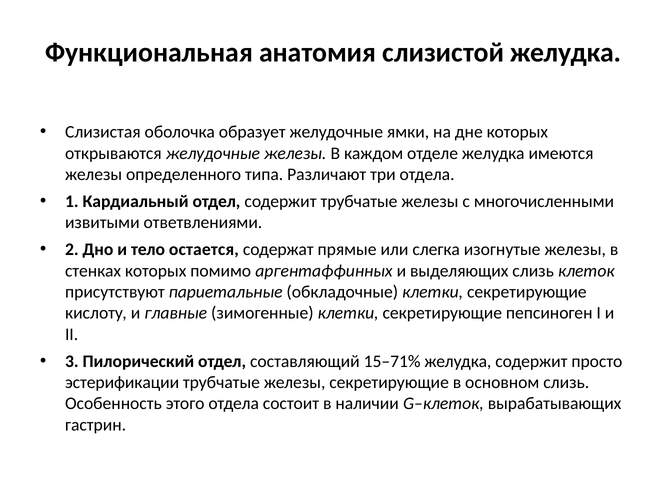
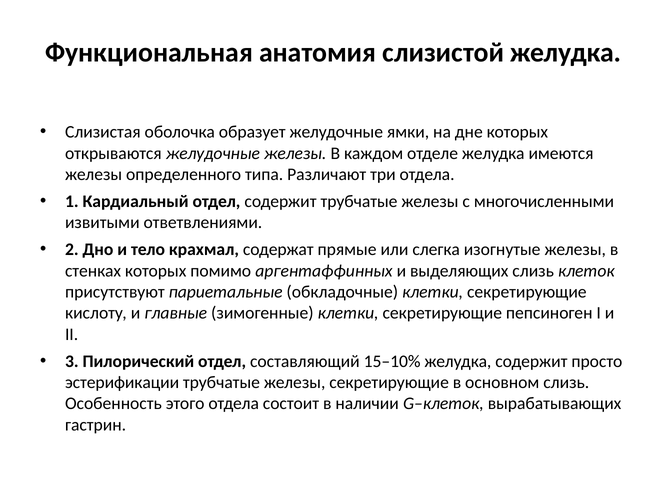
остается: остается -> крахмал
15–71%: 15–71% -> 15–10%
